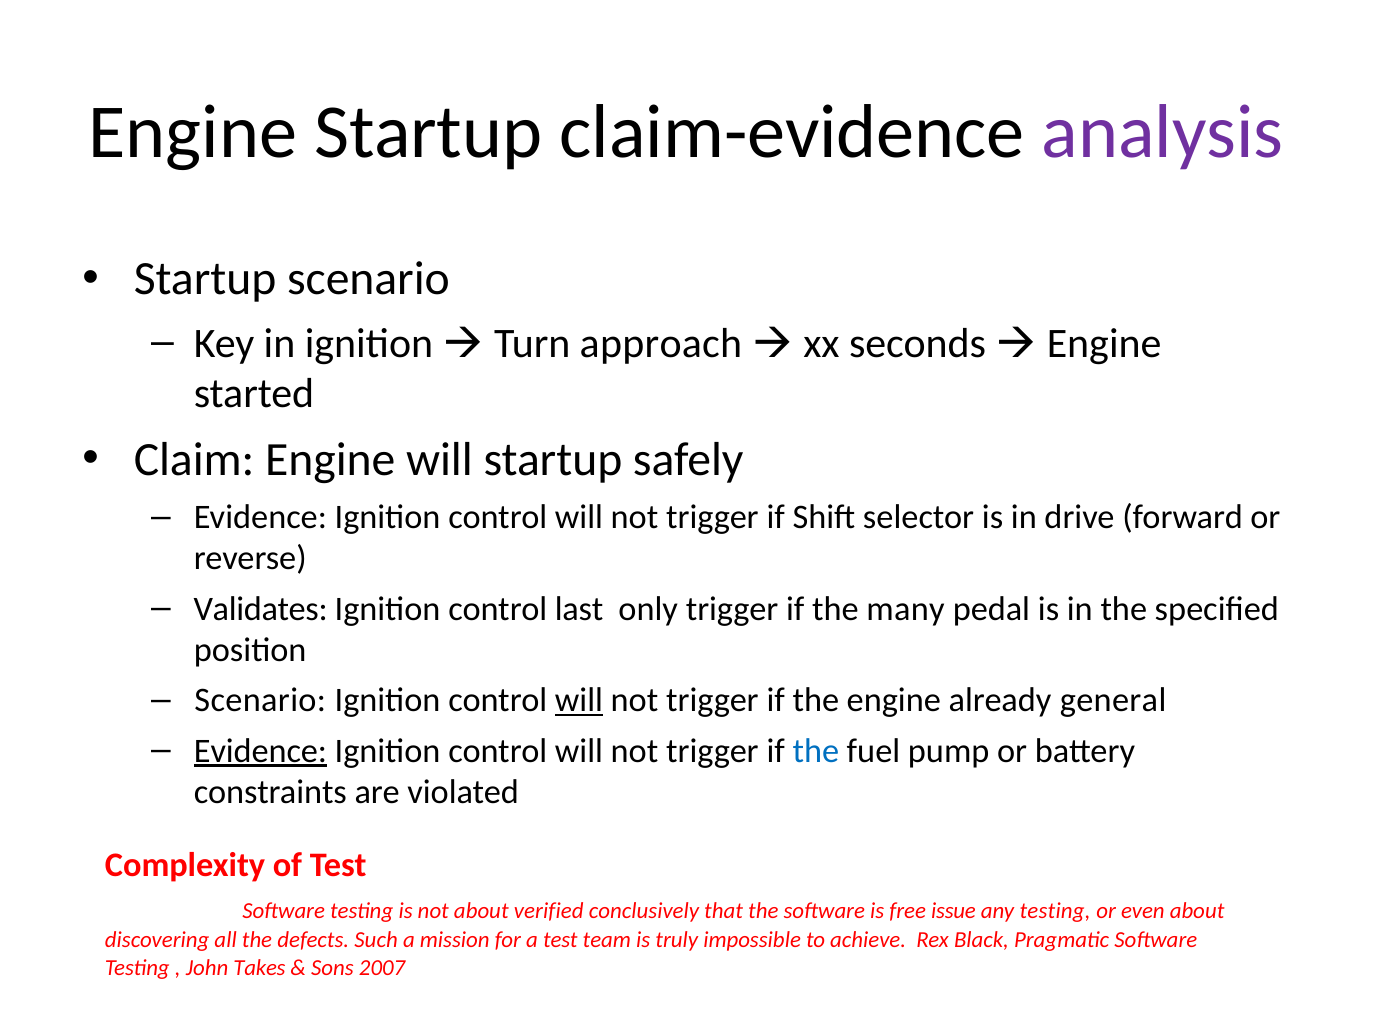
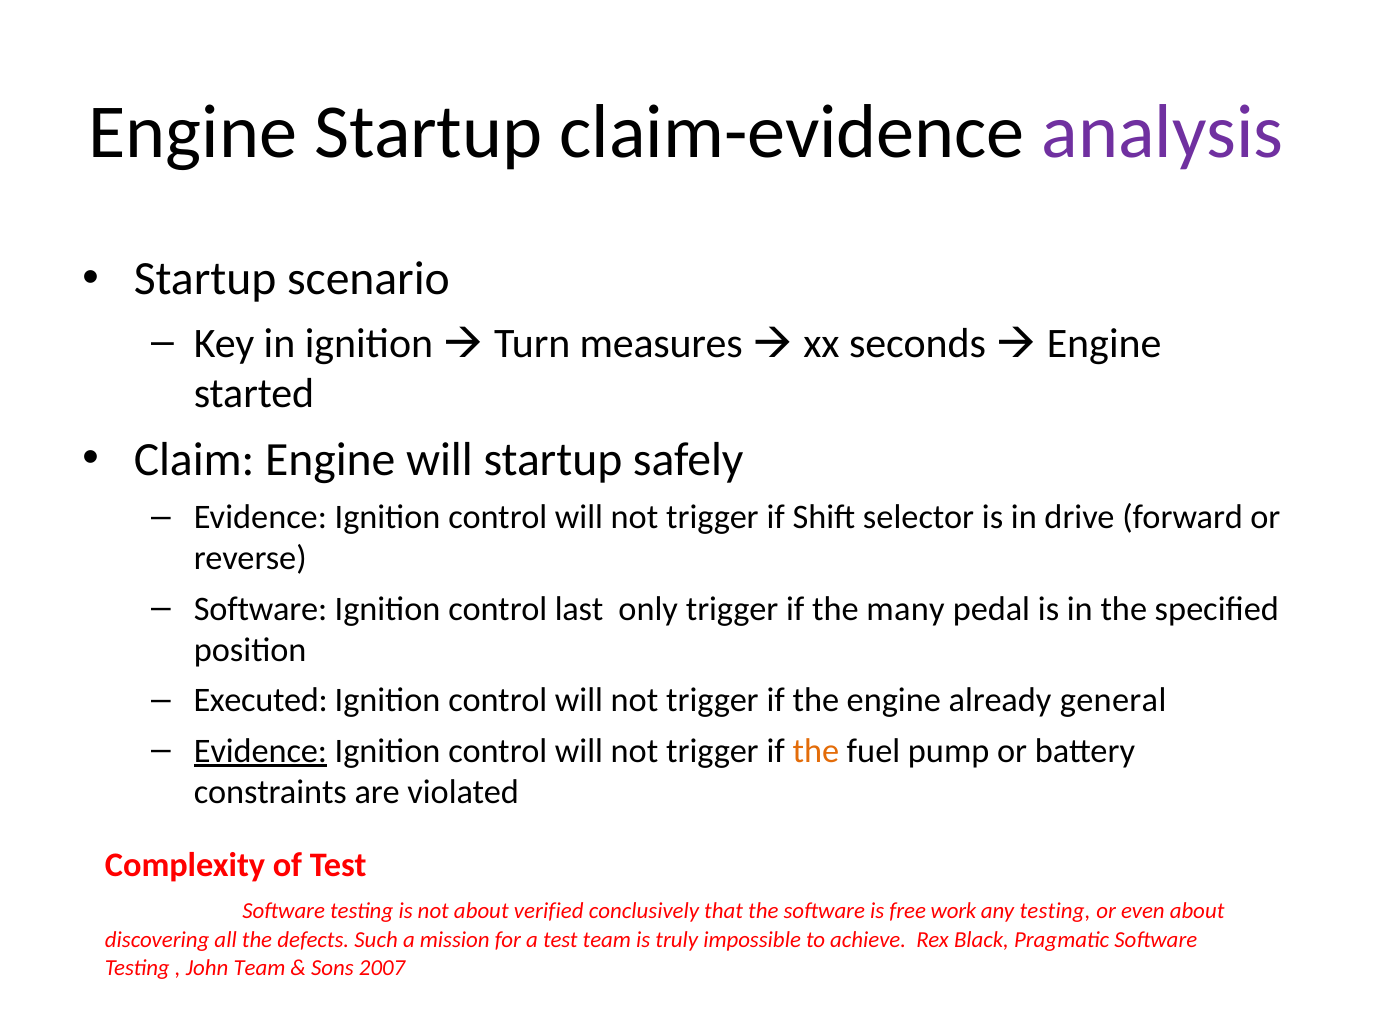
approach: approach -> measures
Validates at (261, 609): Validates -> Software
Scenario at (260, 700): Scenario -> Executed
will at (579, 700) underline: present -> none
the at (816, 751) colour: blue -> orange
issue: issue -> work
John Takes: Takes -> Team
